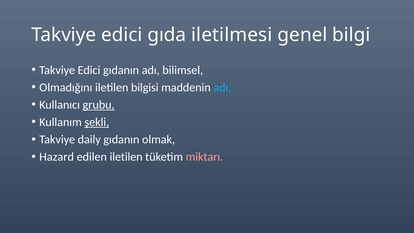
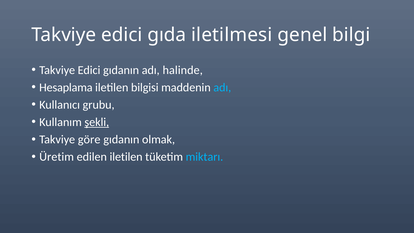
bilimsel: bilimsel -> halinde
Olmadığını: Olmadığını -> Hesaplama
grubu underline: present -> none
daily: daily -> göre
Hazard: Hazard -> Üretim
miktarı colour: pink -> light blue
